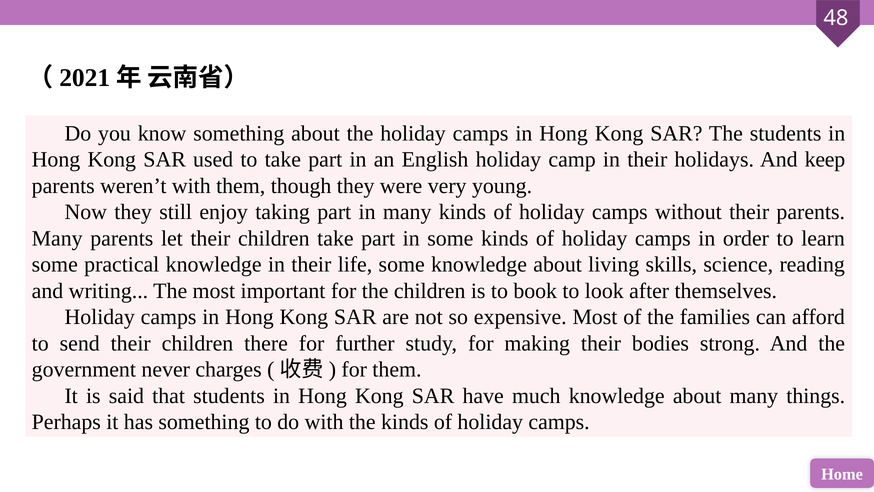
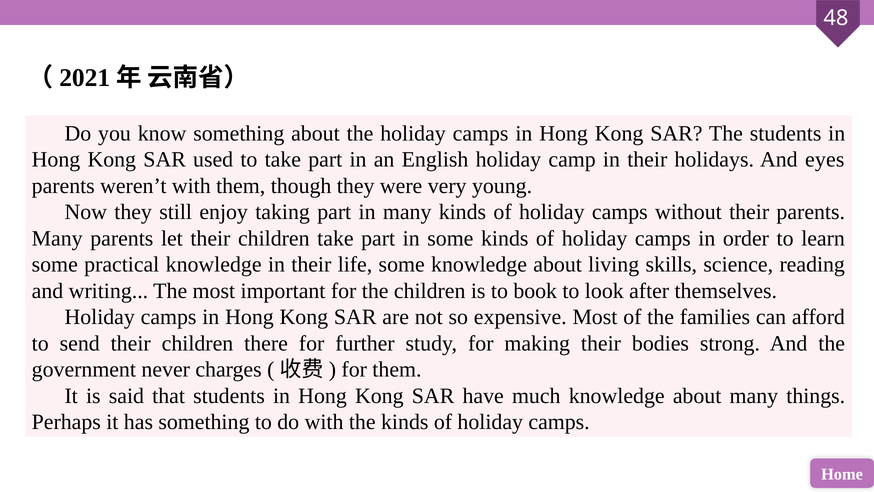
keep: keep -> eyes
